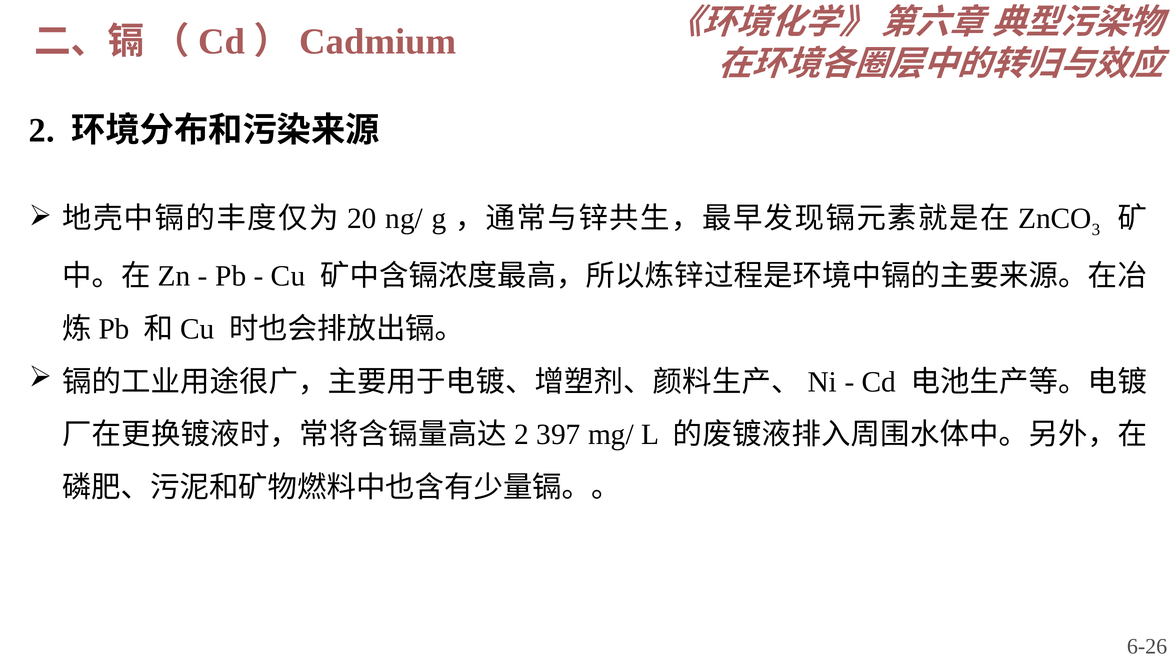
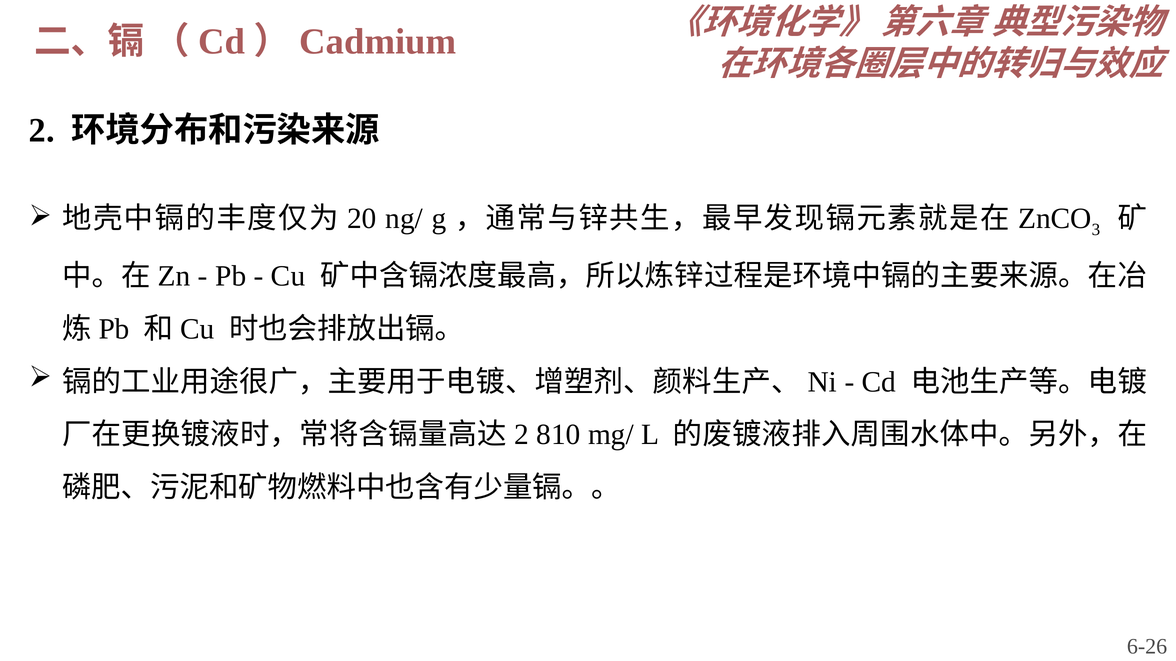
397: 397 -> 810
